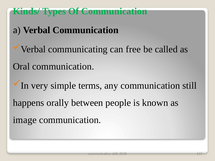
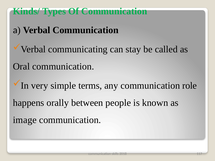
free: free -> stay
still: still -> role
